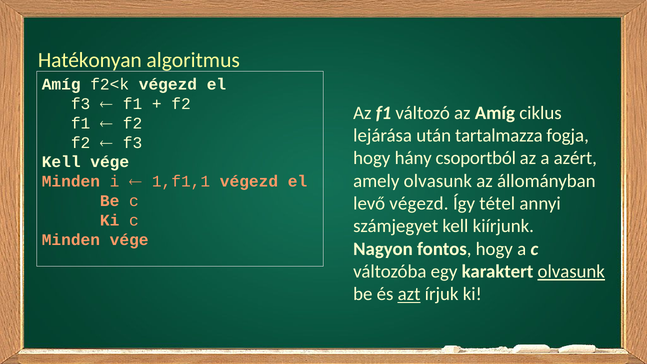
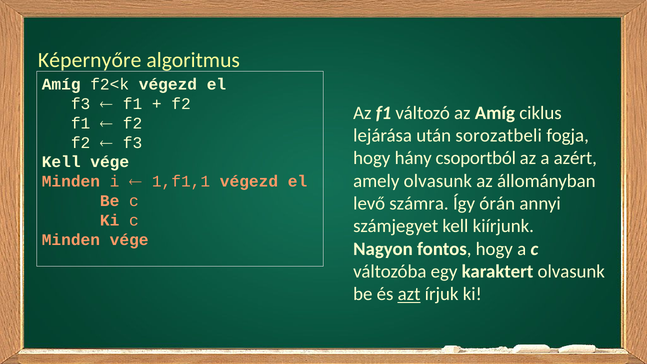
Hatékonyan: Hatékonyan -> Képernyőre
tartalmazza: tartalmazza -> sorozatbeli
levő végezd: végezd -> számra
tétel: tétel -> órán
olvasunk at (571, 272) underline: present -> none
